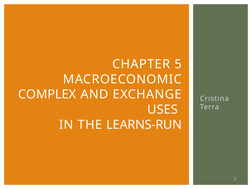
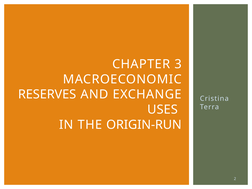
5: 5 -> 3
COMPLEX: COMPLEX -> RESERVES
LEARNS-RUN: LEARNS-RUN -> ORIGIN-RUN
